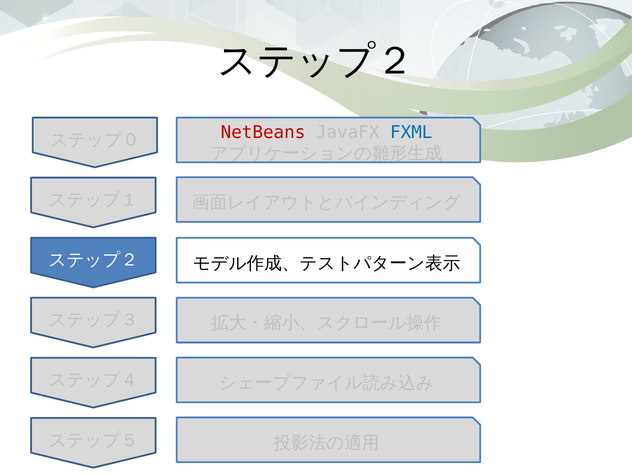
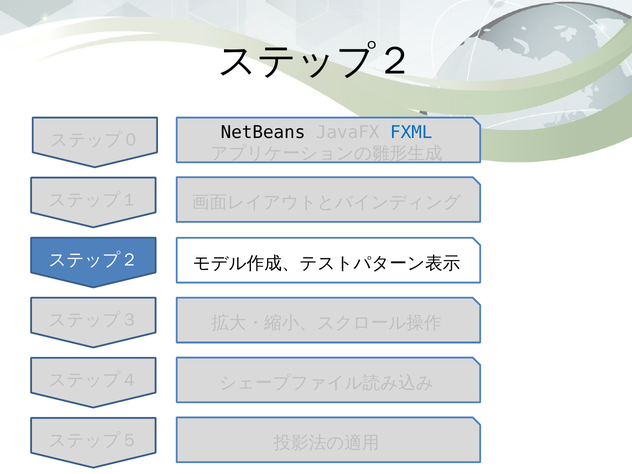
NetBeans colour: red -> black
